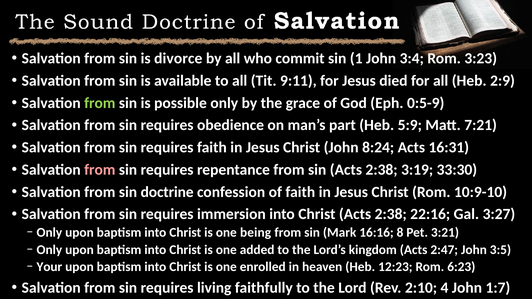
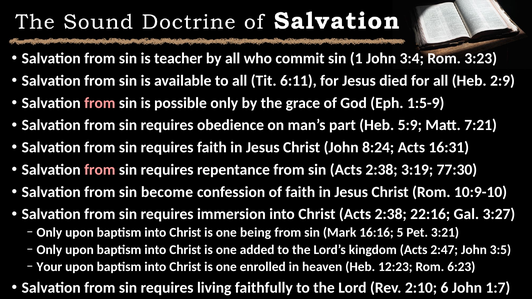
divorce: divorce -> teacher
9:11: 9:11 -> 6:11
from at (100, 103) colour: light green -> pink
0:5-9: 0:5-9 -> 1:5-9
33:30: 33:30 -> 77:30
doctrine: doctrine -> become
8: 8 -> 5
4: 4 -> 6
